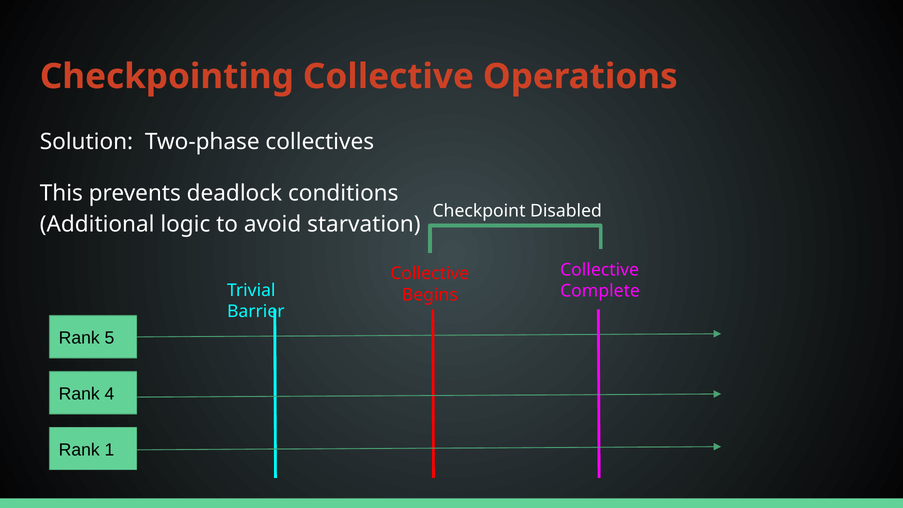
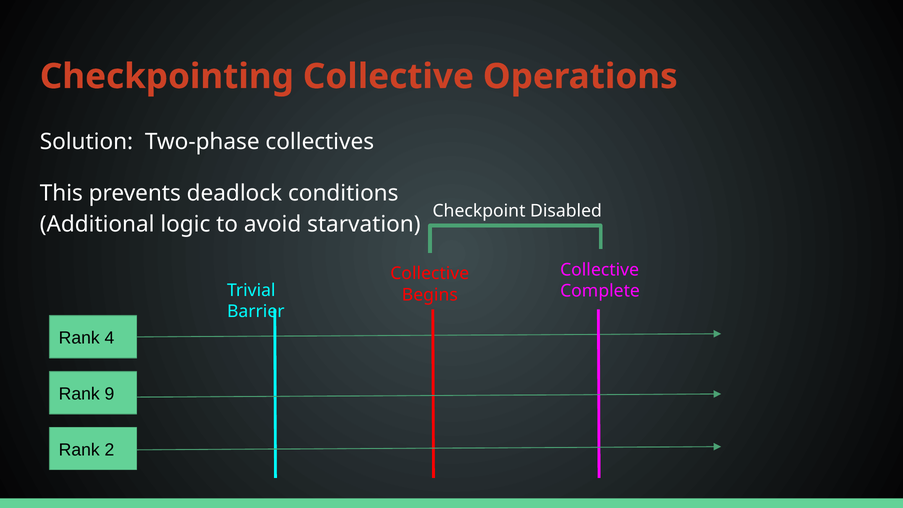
5: 5 -> 4
4: 4 -> 9
1: 1 -> 2
